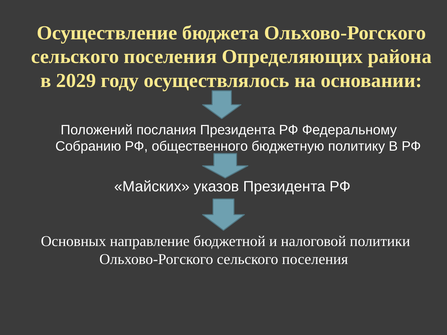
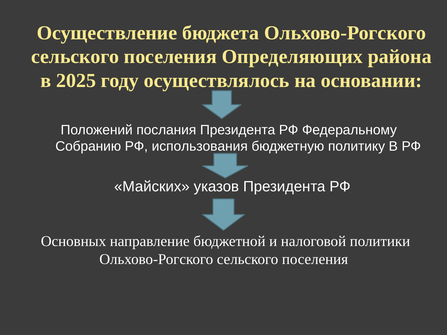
2029: 2029 -> 2025
общественного: общественного -> использования
